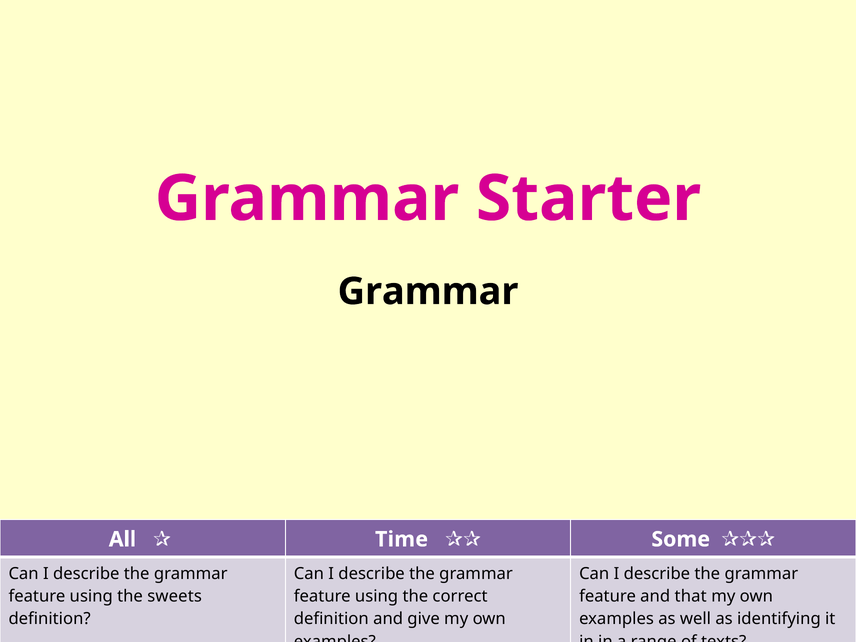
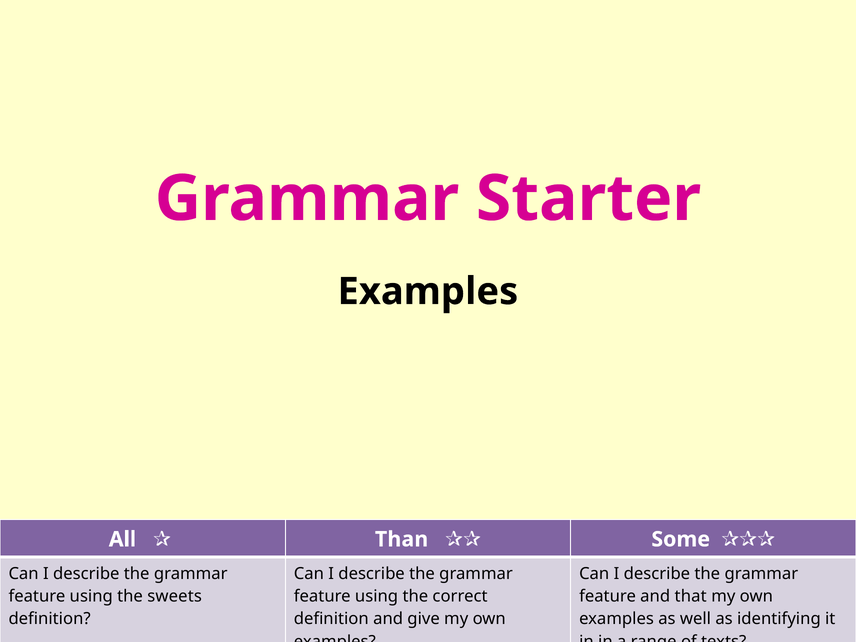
Grammar at (428, 292): Grammar -> Examples
Time: Time -> Than
